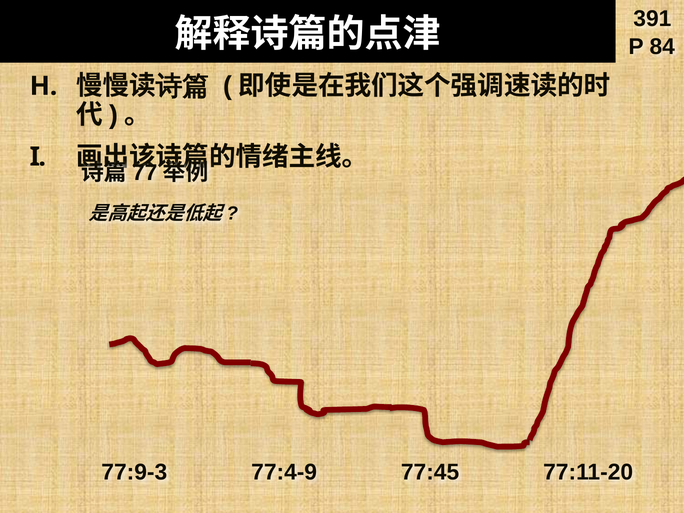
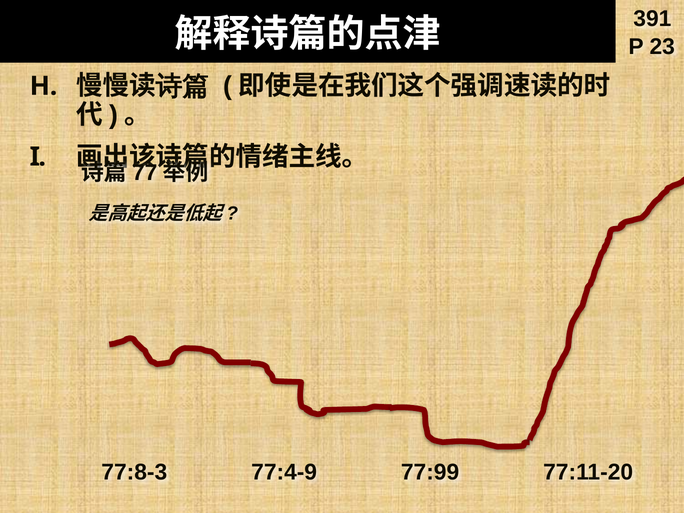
84: 84 -> 23
77:9-3: 77:9-3 -> 77:8-3
77:45: 77:45 -> 77:99
